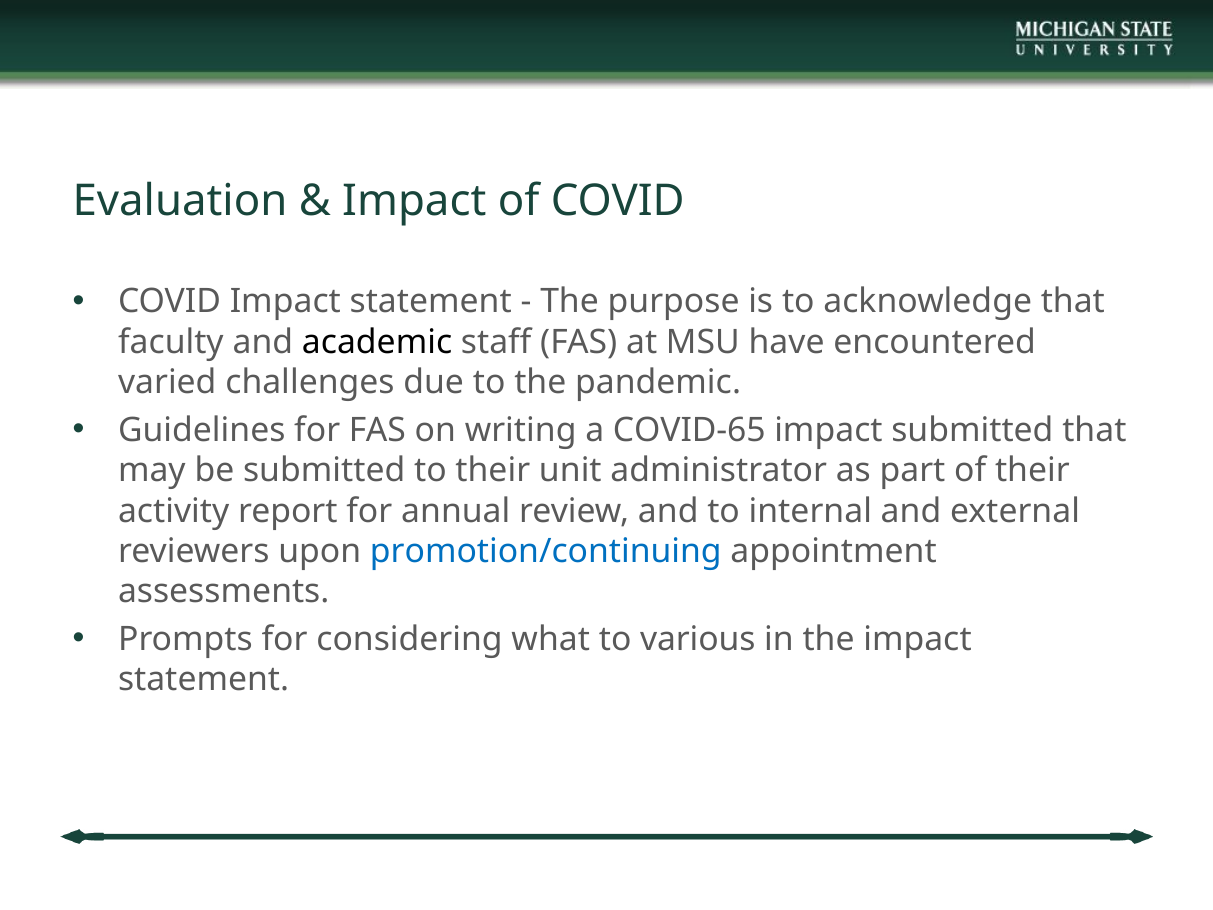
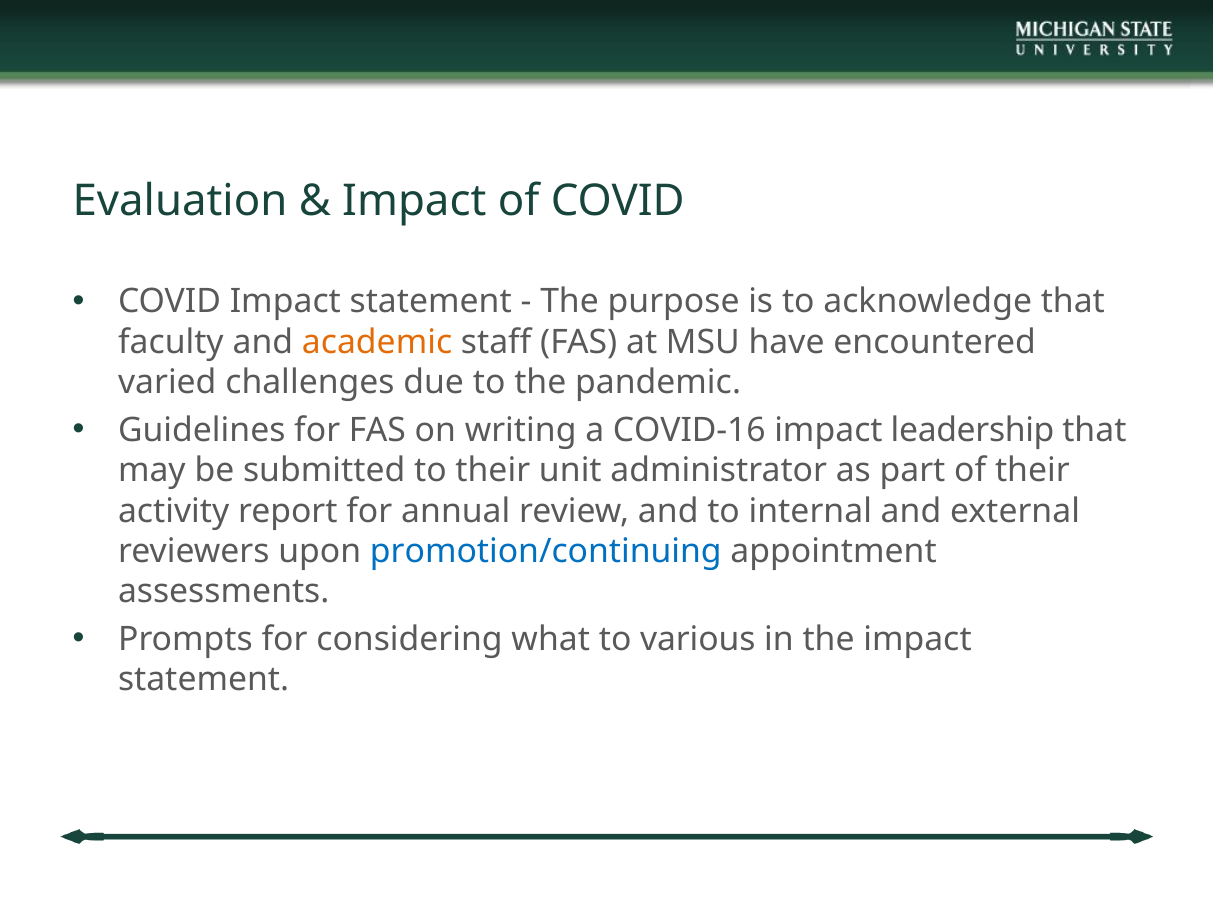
academic colour: black -> orange
COVID-65: COVID-65 -> COVID-16
impact submitted: submitted -> leadership
